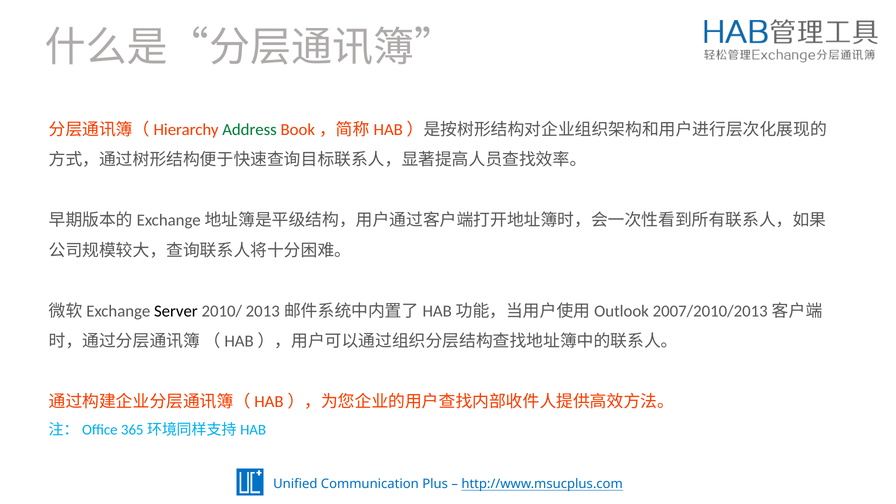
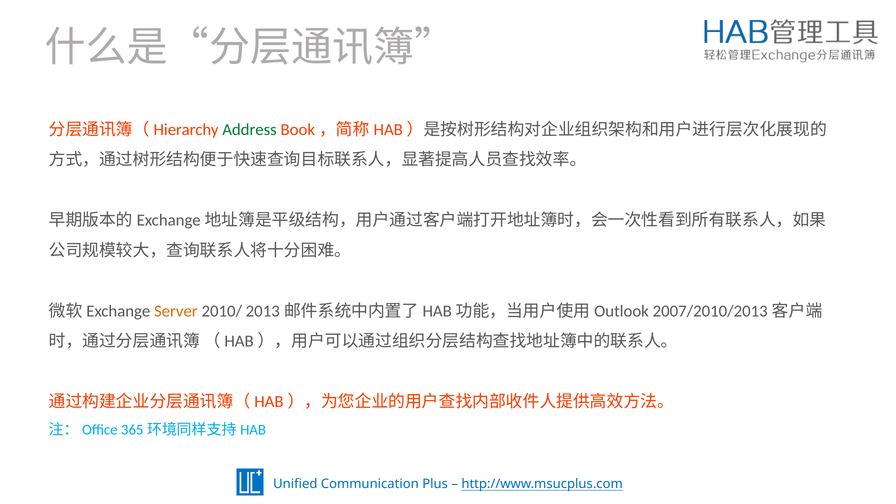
Server colour: black -> orange
